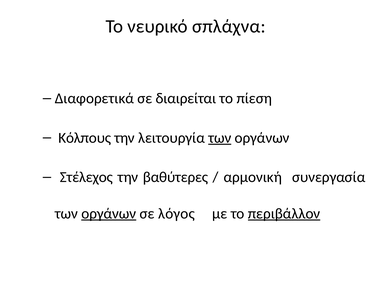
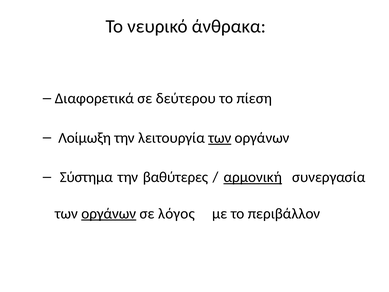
σπλάχνα: σπλάχνα -> άνθρακα
διαιρείται: διαιρείται -> δεύτερου
Κόλπους: Κόλπους -> Λοίμωξη
Στέλεχος: Στέλεχος -> Σύστηµα
αρµονική underline: none -> present
περιβάλλον underline: present -> none
